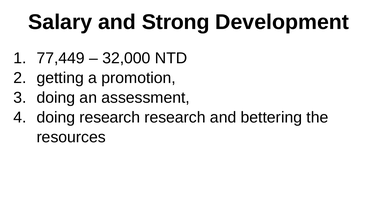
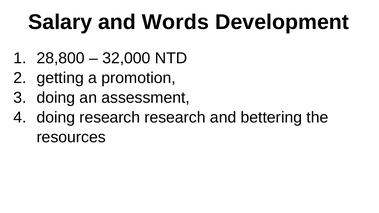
Strong: Strong -> Words
77,449: 77,449 -> 28,800
